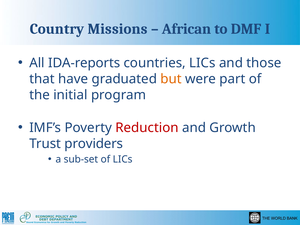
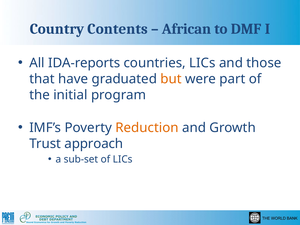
Missions: Missions -> Contents
Reduction colour: red -> orange
providers: providers -> approach
